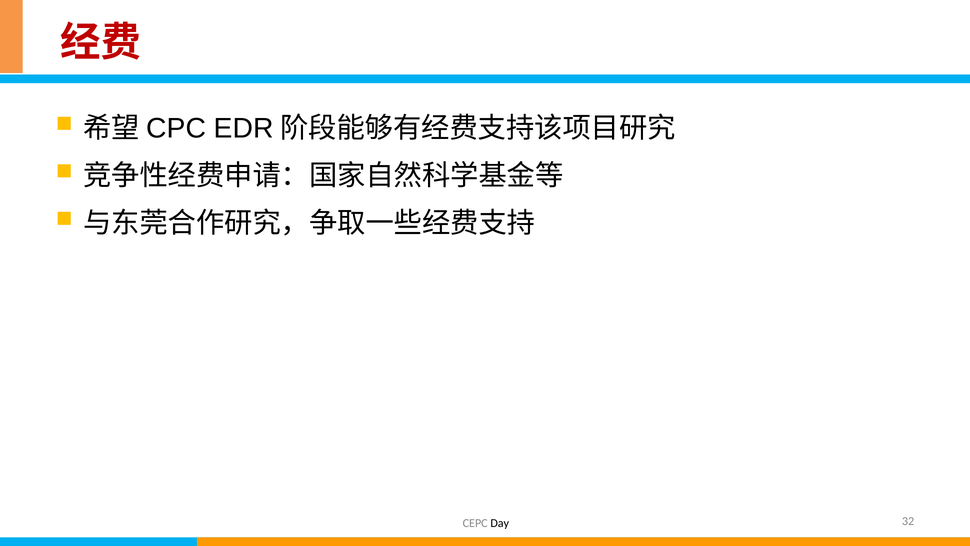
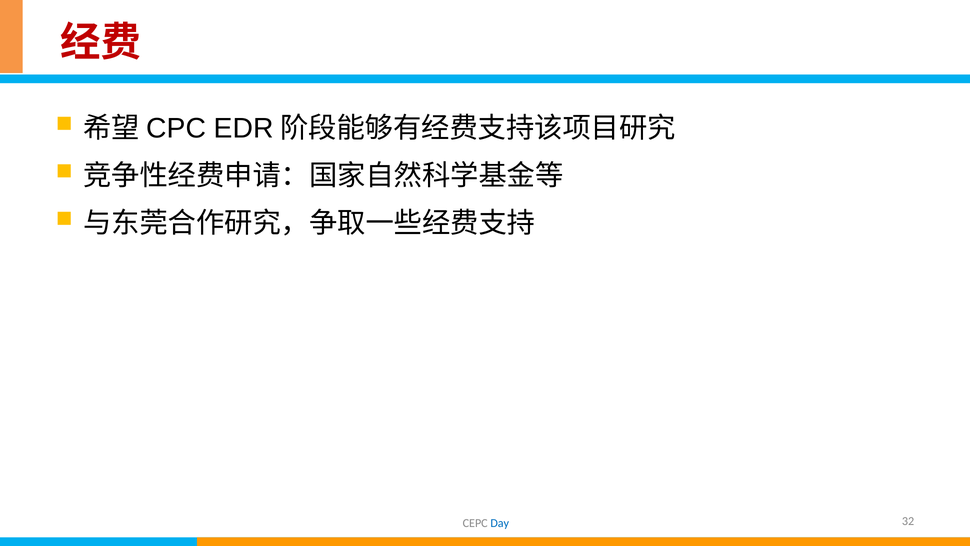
Day colour: black -> blue
